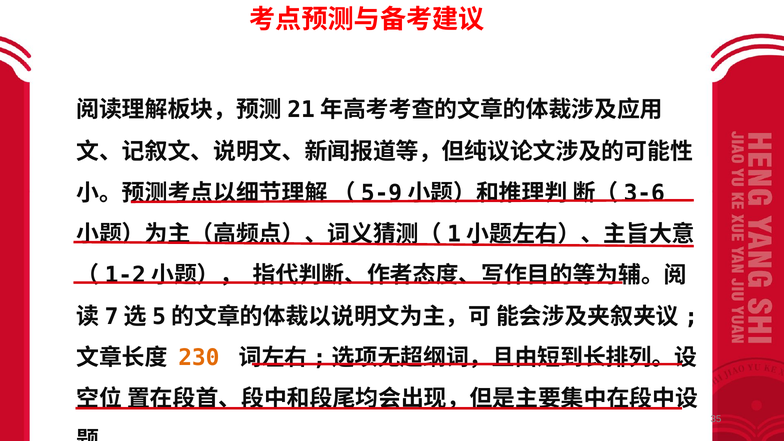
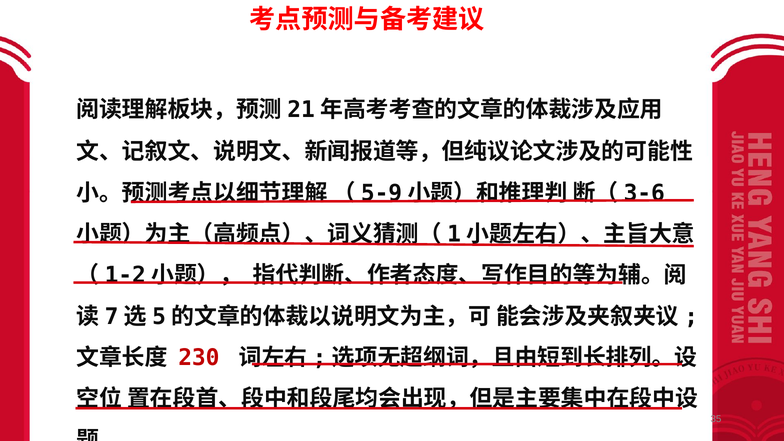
230 colour: orange -> red
